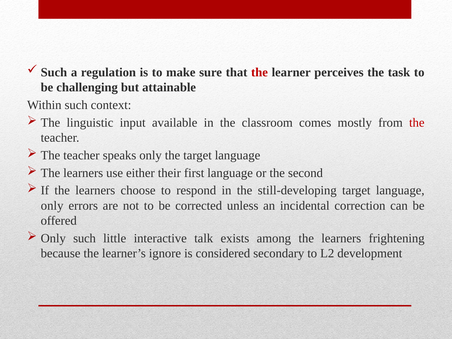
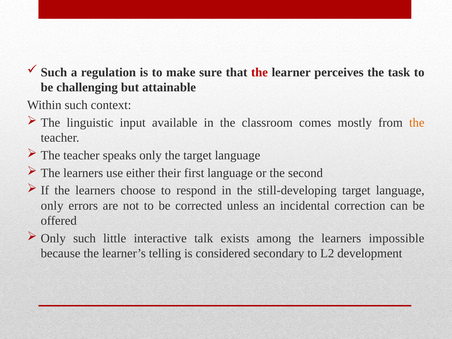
the at (417, 123) colour: red -> orange
frightening: frightening -> impossible
ignore: ignore -> telling
